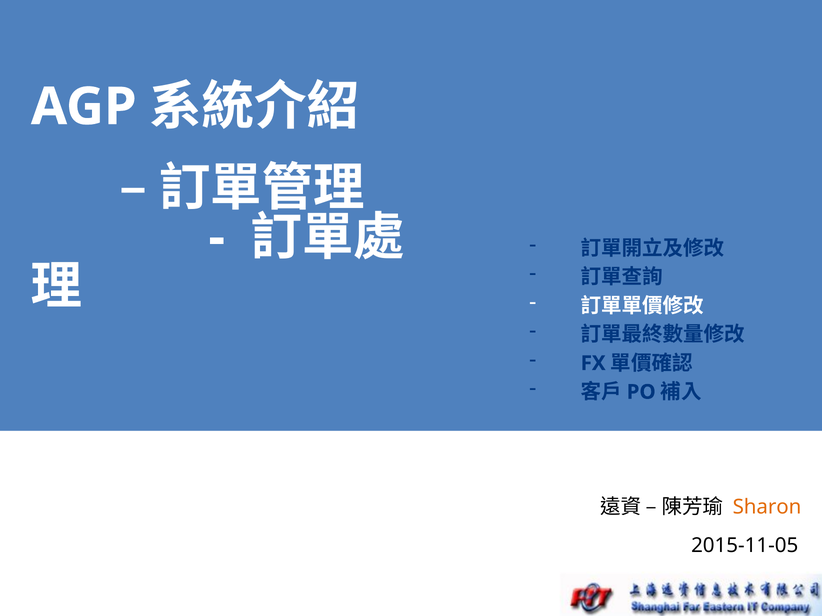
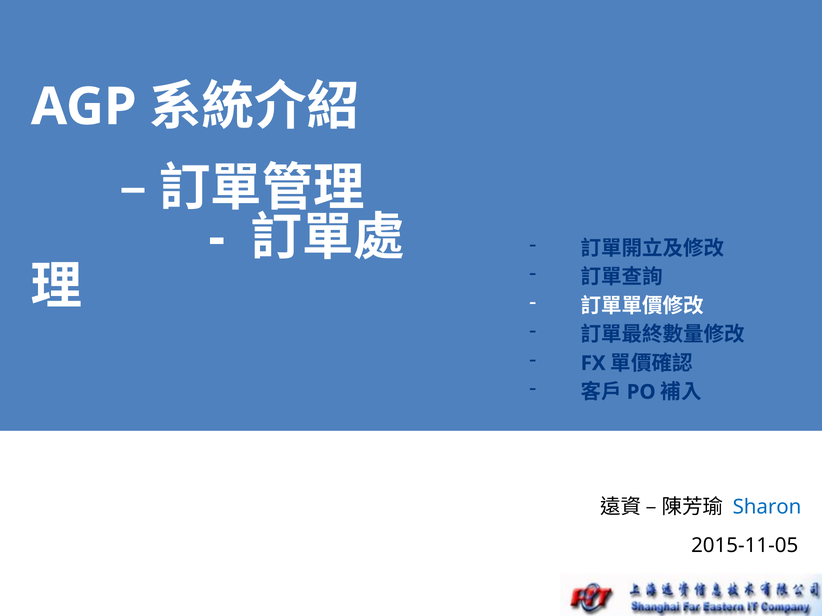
Sharon colour: orange -> blue
